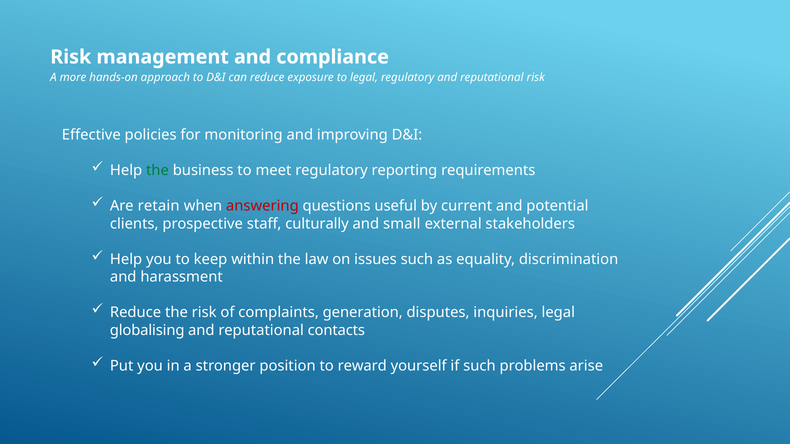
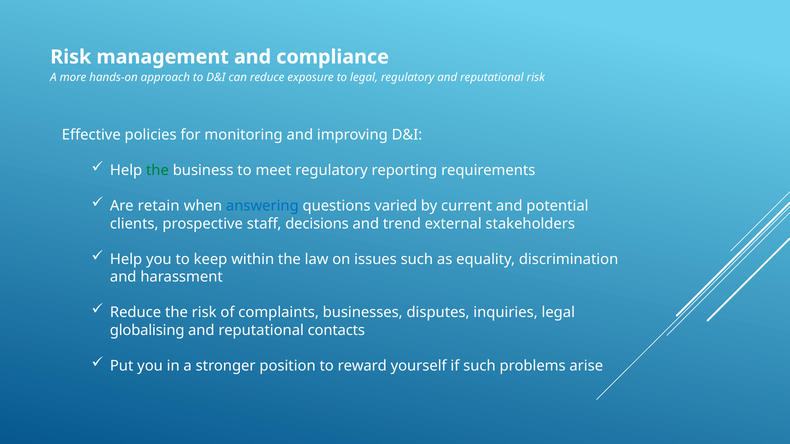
answering colour: red -> blue
useful: useful -> varied
culturally: culturally -> decisions
small: small -> trend
generation: generation -> businesses
